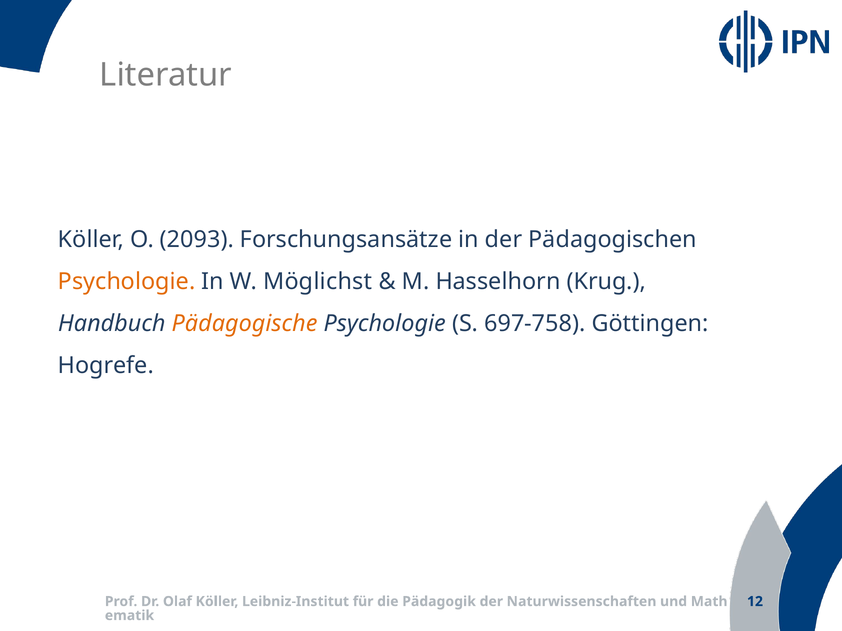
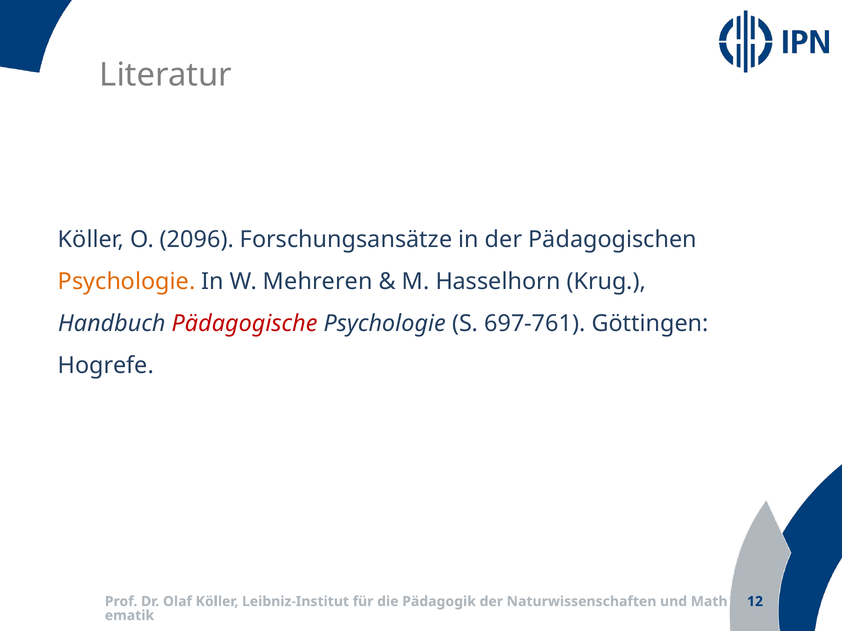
2093: 2093 -> 2096
Möglichst: Möglichst -> Mehreren
Pädagogische colour: orange -> red
697-758: 697-758 -> 697-761
